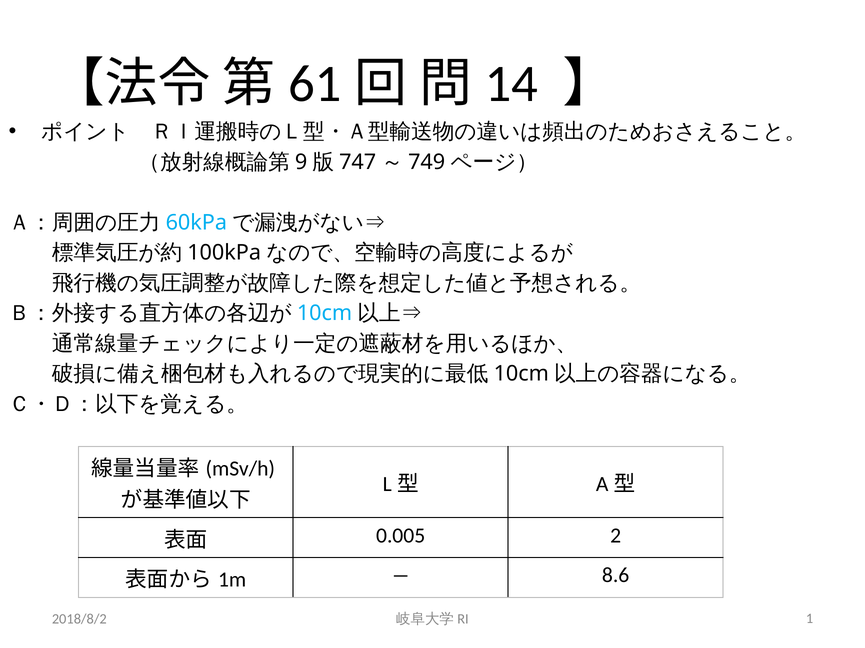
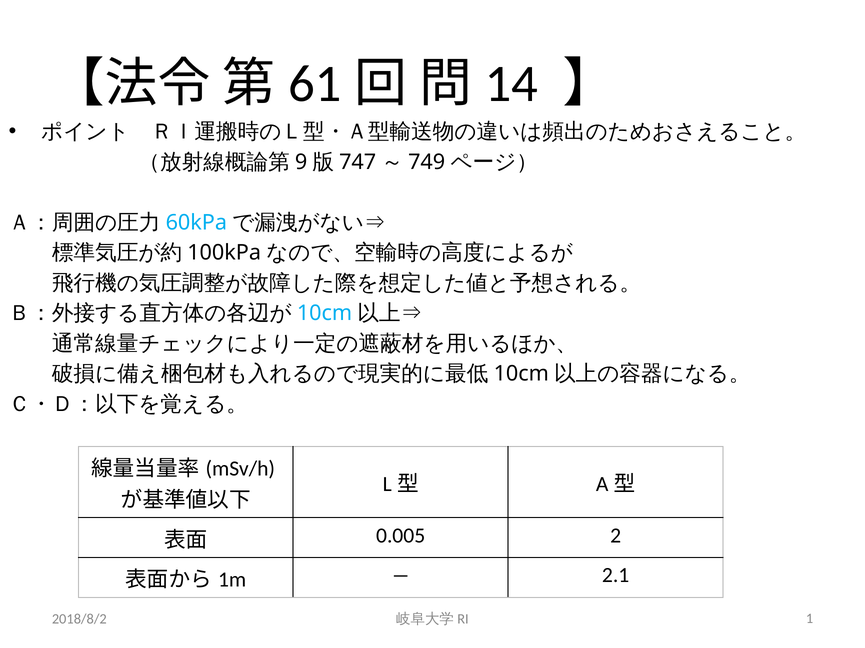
8.6: 8.6 -> 2.1
